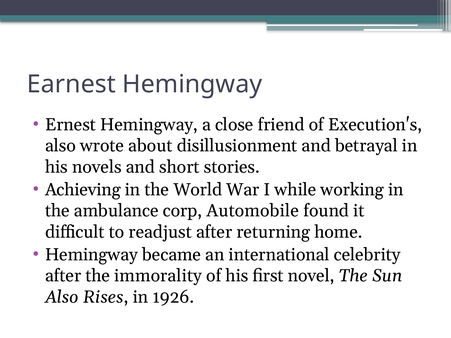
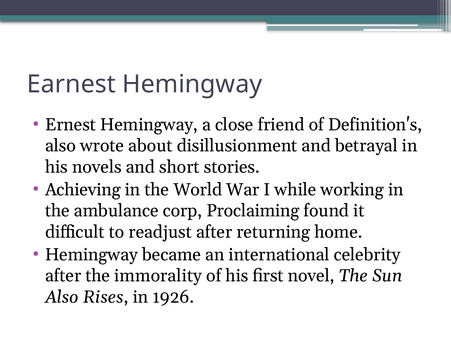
Execution's: Execution's -> Definition's
Automobile: Automobile -> Proclaiming
